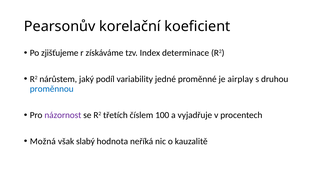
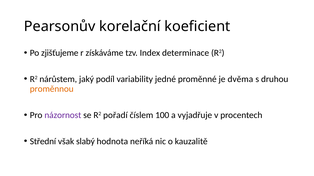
airplay: airplay -> dvěma
proměnnou colour: blue -> orange
třetích: třetích -> pořadí
Možná: Možná -> Střední
